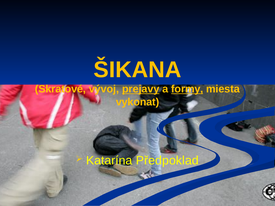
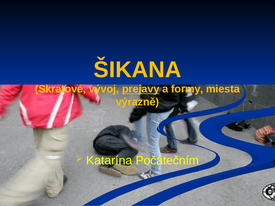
formy underline: present -> none
vykonat: vykonat -> výrazně
Předpoklad: Předpoklad -> Počátečním
